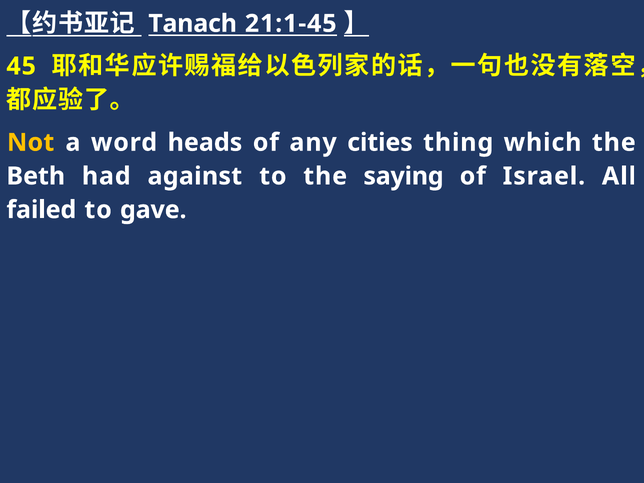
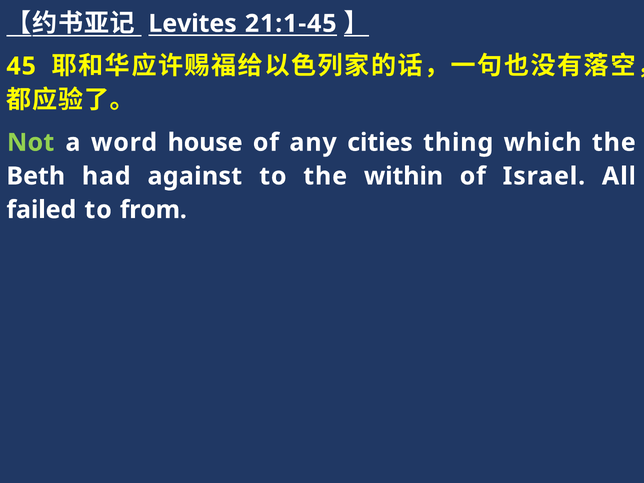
Tanach: Tanach -> Levites
Not colour: yellow -> light green
heads: heads -> house
saying: saying -> within
gave: gave -> from
